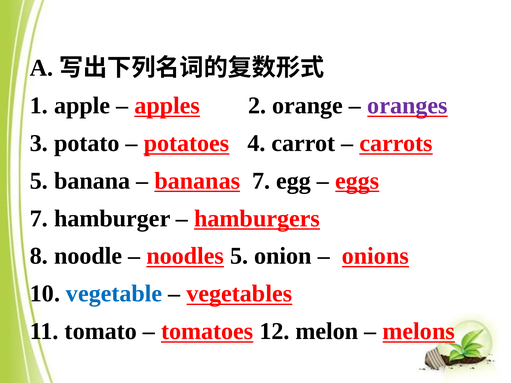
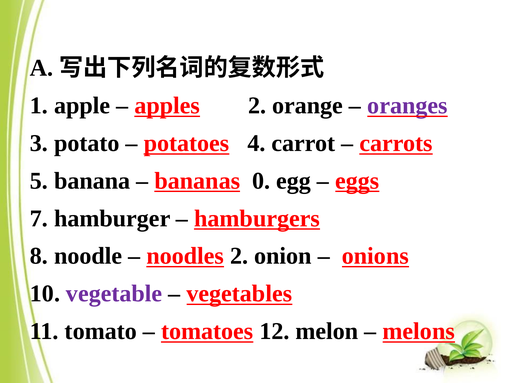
bananas 7: 7 -> 0
noodles 5: 5 -> 2
vegetable colour: blue -> purple
